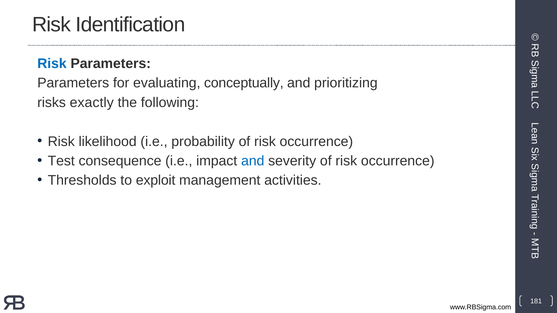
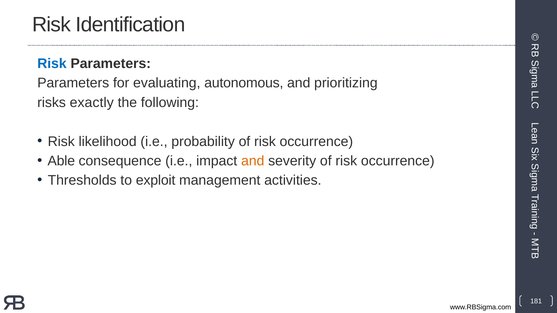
conceptually: conceptually -> autonomous
Test: Test -> Able
and at (253, 161) colour: blue -> orange
